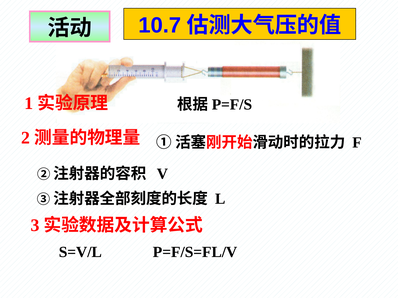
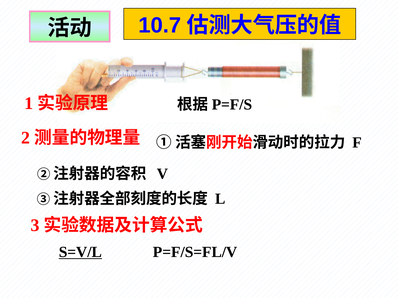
S=V/L underline: none -> present
